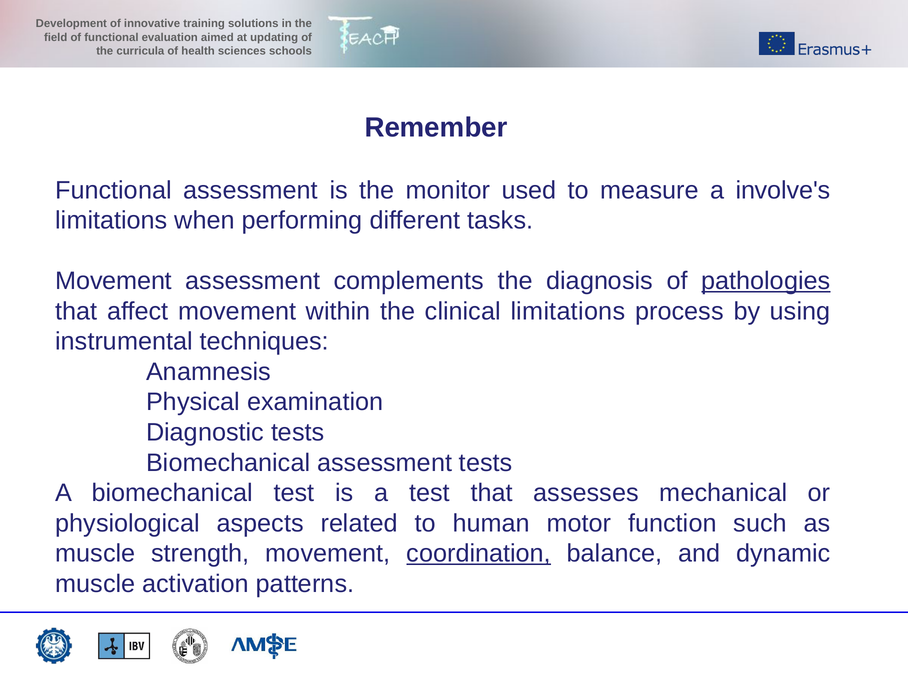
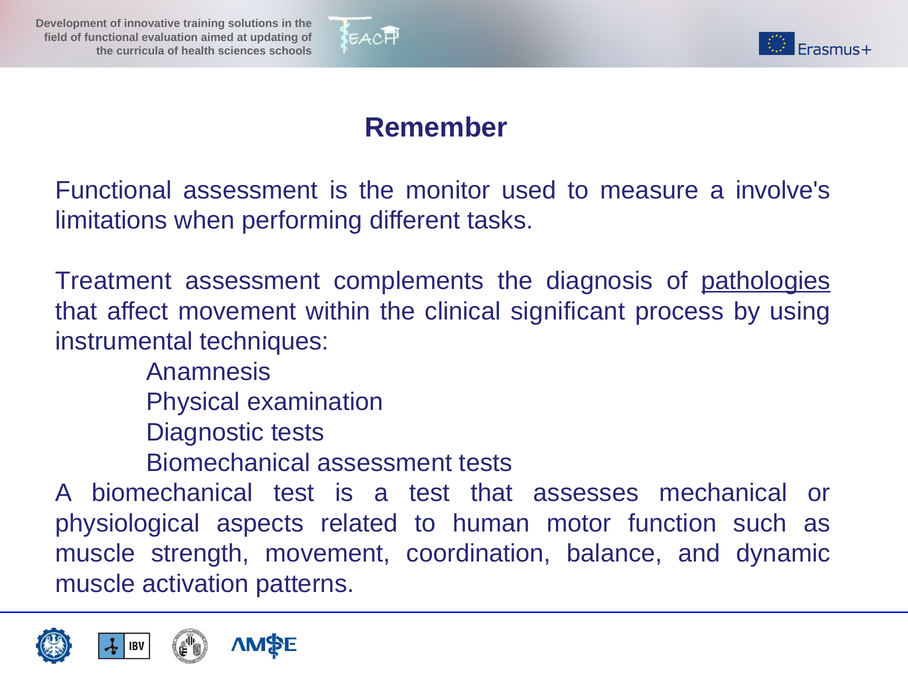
Movement at (114, 281): Movement -> Treatment
clinical limitations: limitations -> significant
coordination underline: present -> none
